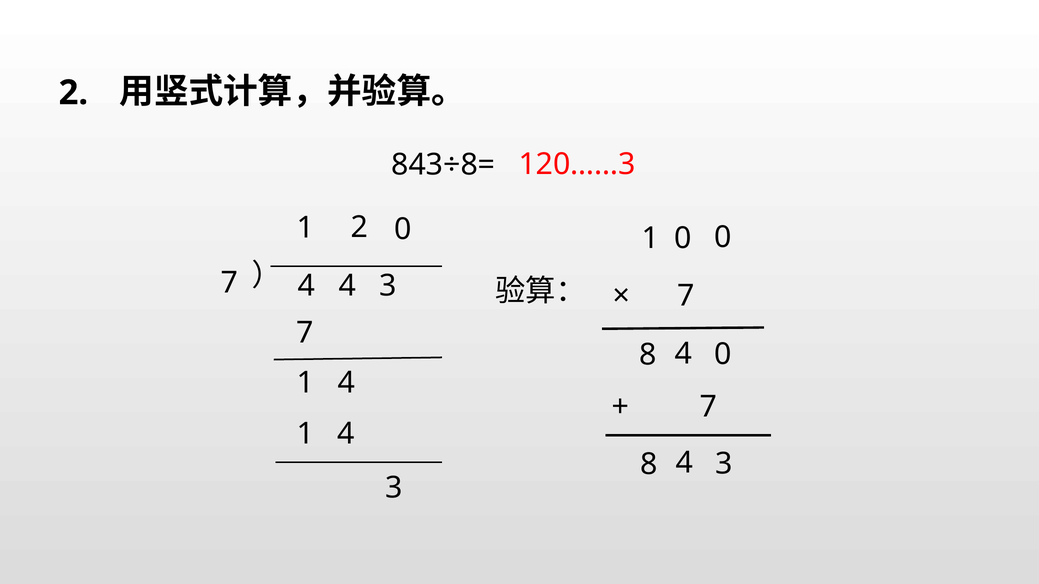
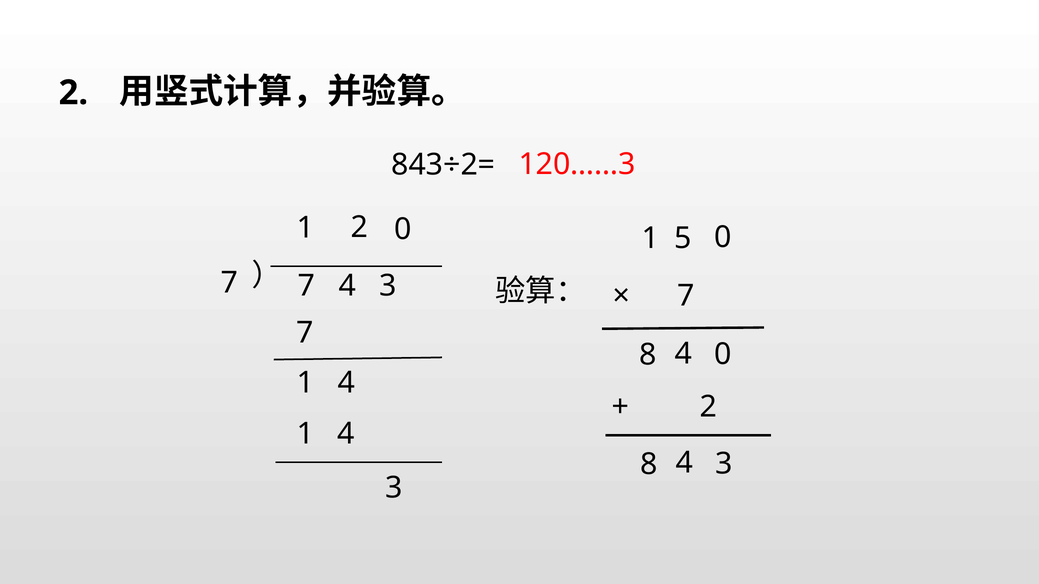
843÷8=: 843÷8= -> 843÷2=
0 at (683, 239): 0 -> 5
4 at (306, 286): 4 -> 7
7 at (709, 407): 7 -> 2
